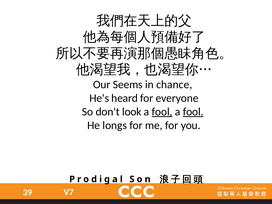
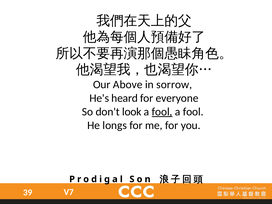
Seems: Seems -> Above
chance: chance -> sorrow
fool at (193, 112) underline: present -> none
